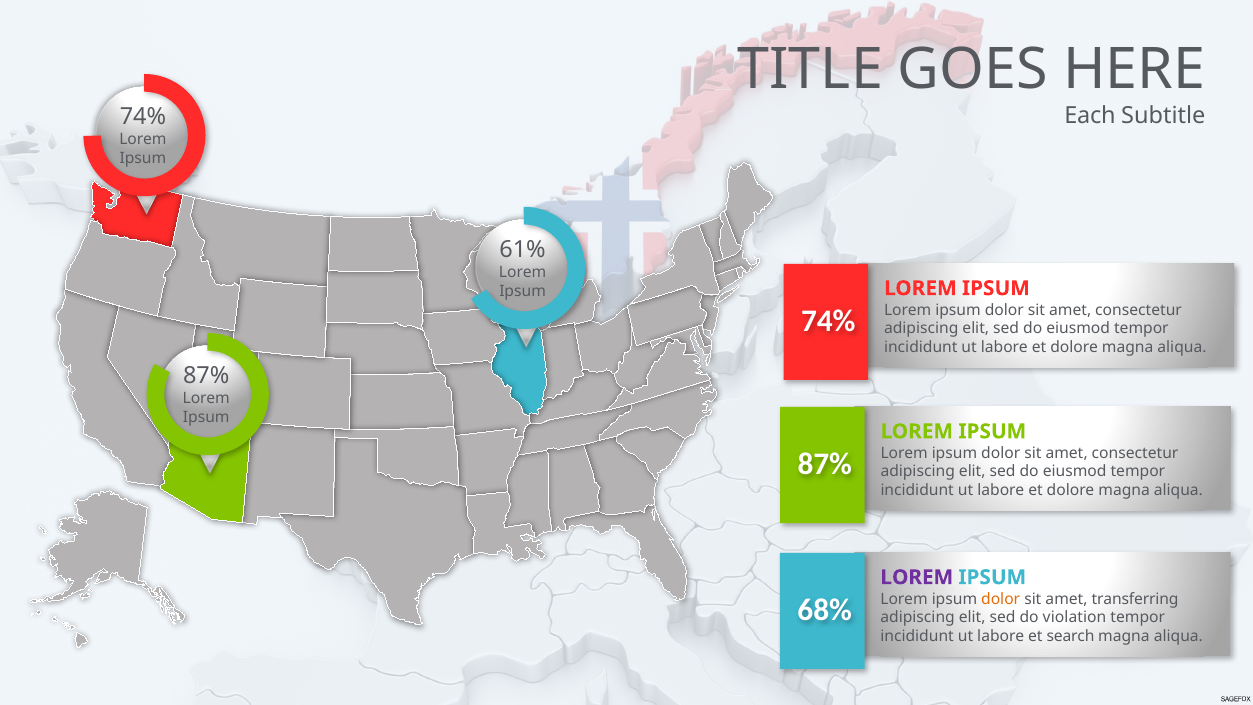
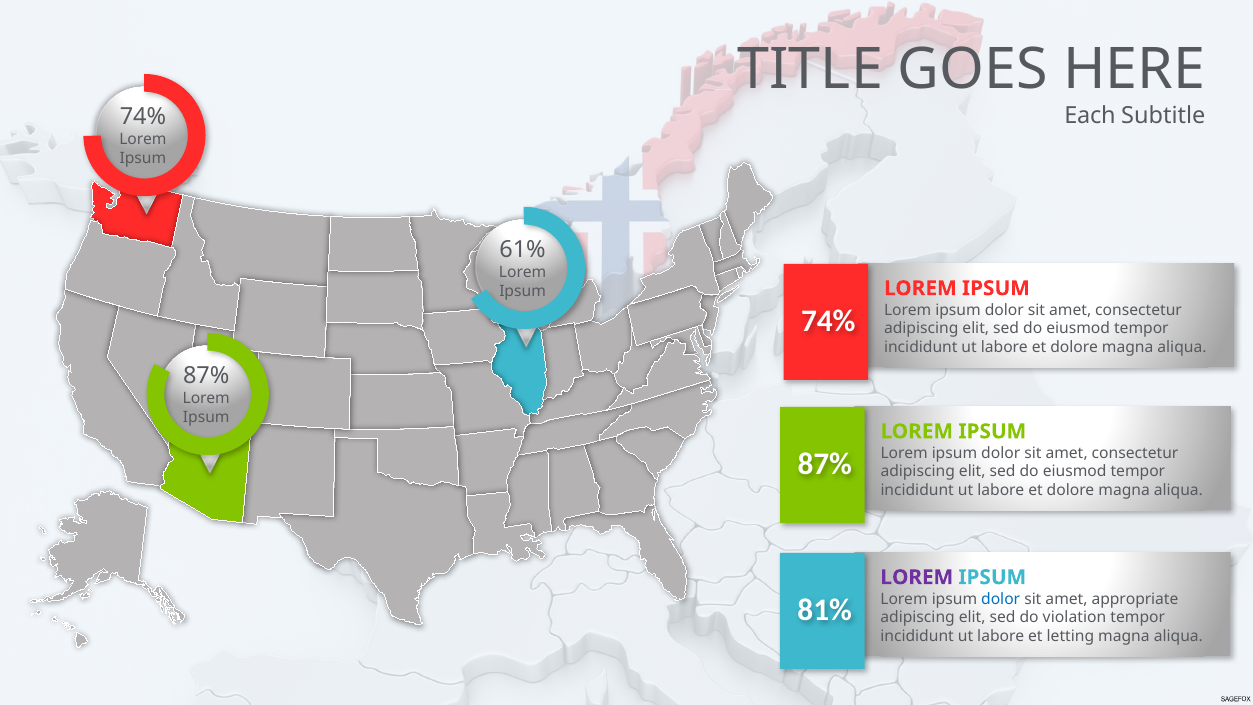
dolor at (1001, 599) colour: orange -> blue
transferring: transferring -> appropriate
68%: 68% -> 81%
search: search -> letting
